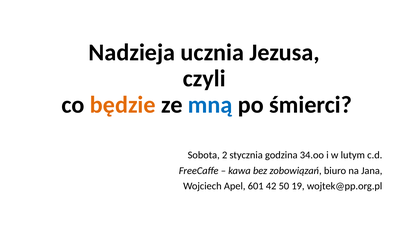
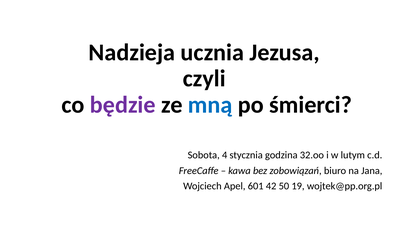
będzie colour: orange -> purple
2: 2 -> 4
34.oo: 34.oo -> 32.oo
